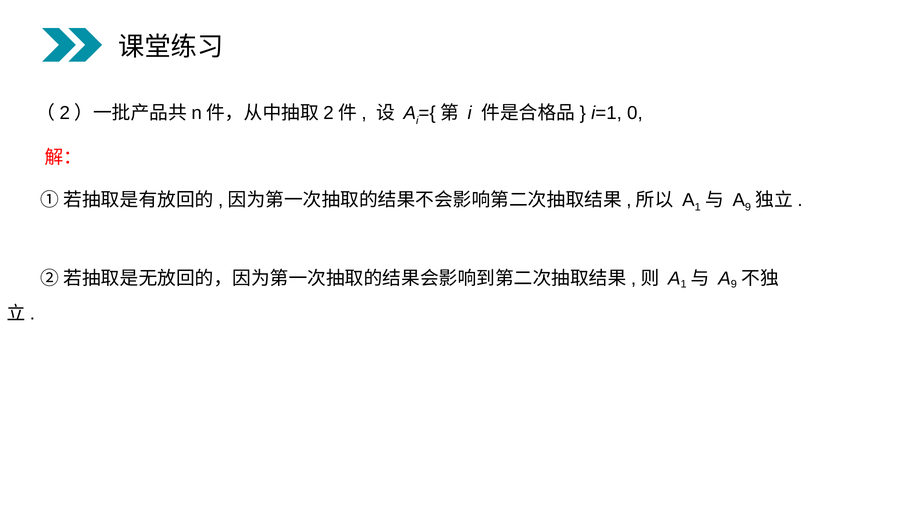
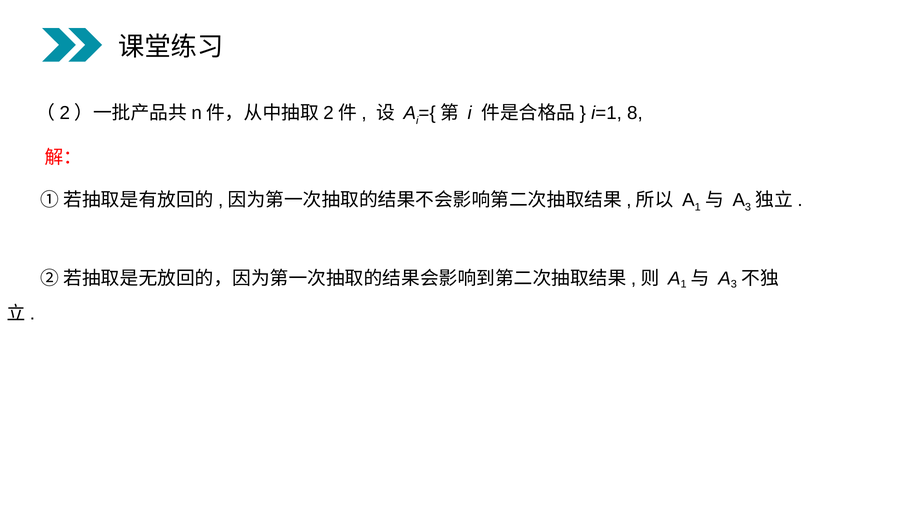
0: 0 -> 8
9 at (748, 208): 9 -> 3
9 at (734, 285): 9 -> 3
